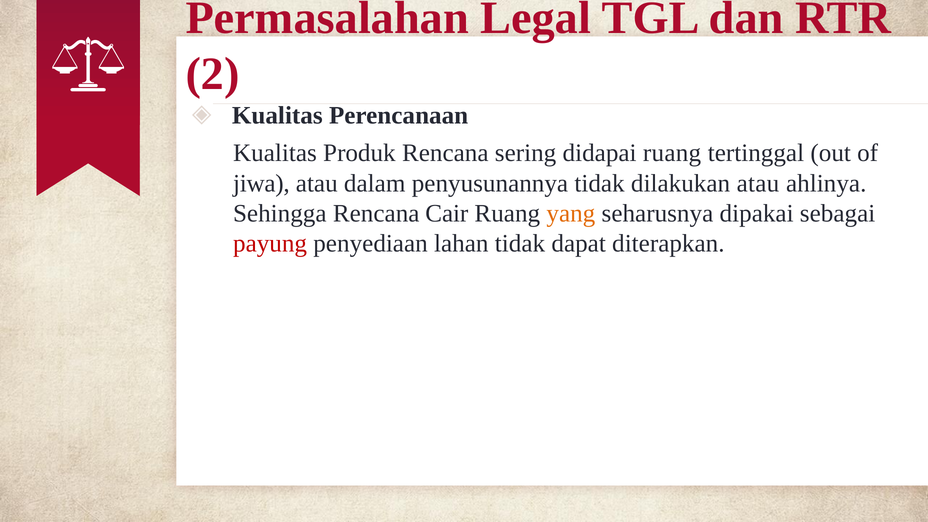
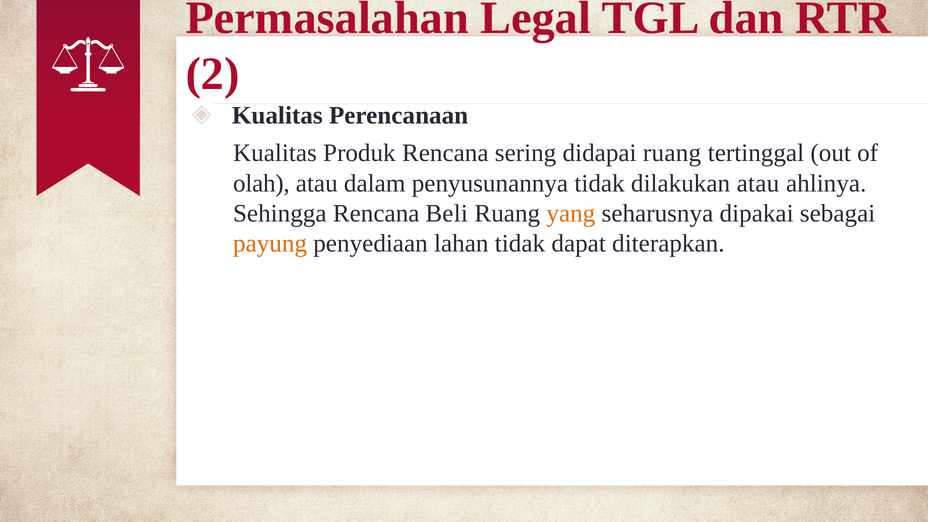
jiwa: jiwa -> olah
Cair: Cair -> Beli
payung colour: red -> orange
